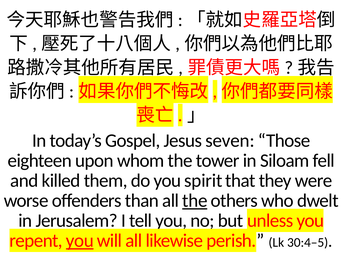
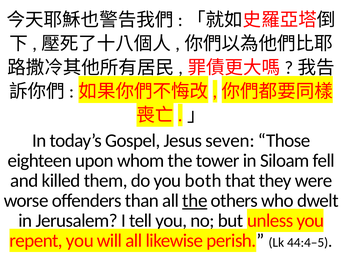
spirit: spirit -> both
you at (80, 240) underline: present -> none
30:4–5: 30:4–5 -> 44:4–5
